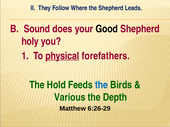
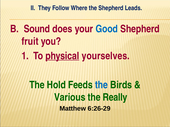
Good colour: black -> blue
holy: holy -> fruit
forefathers: forefathers -> yourselves
Depth: Depth -> Really
